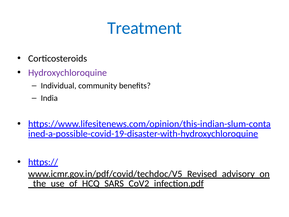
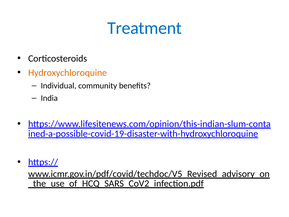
Hydroxychloroquine colour: purple -> orange
